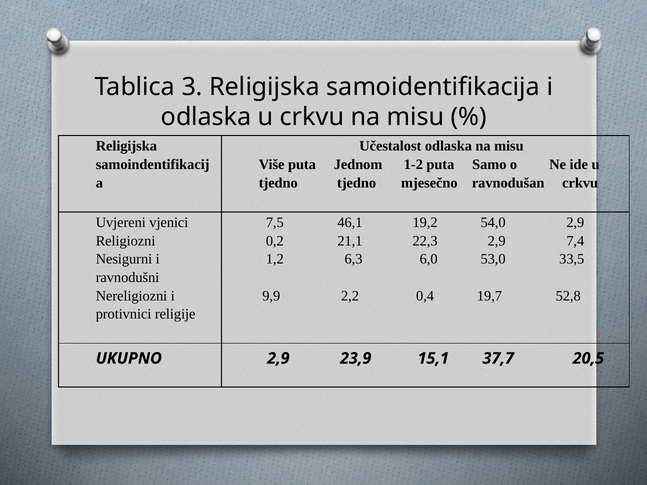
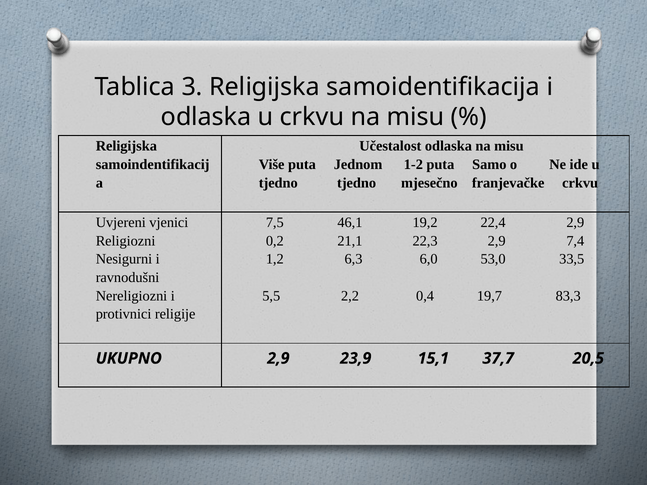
ravnodušan: ravnodušan -> franjevačke
54,0: 54,0 -> 22,4
9,9: 9,9 -> 5,5
52,8: 52,8 -> 83,3
